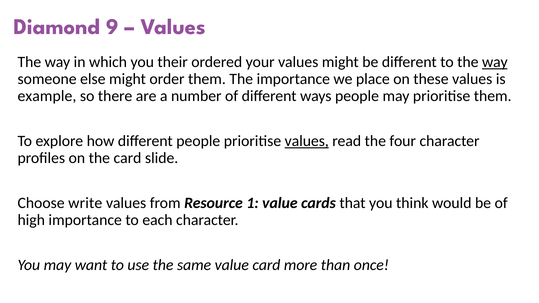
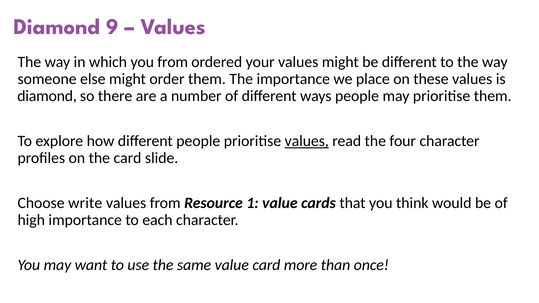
you their: their -> from
way at (495, 62) underline: present -> none
example at (47, 96): example -> diamond
